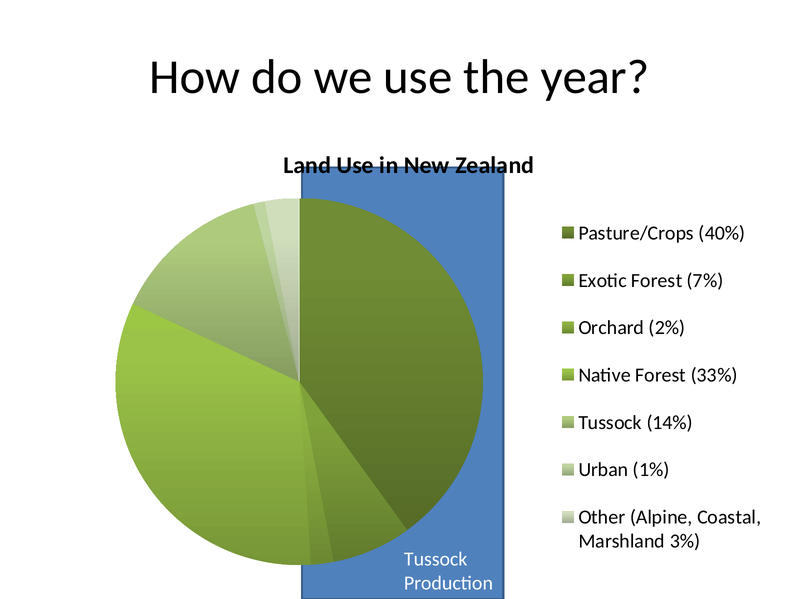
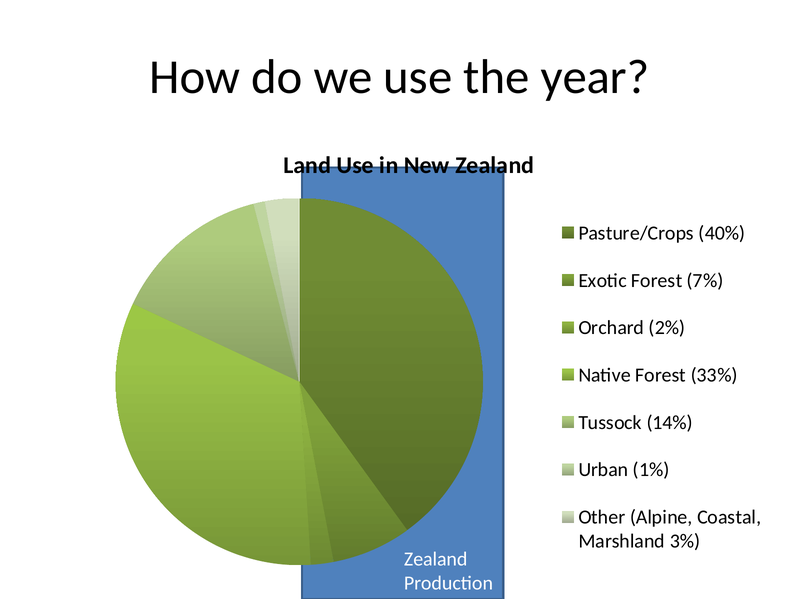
Tussock at (436, 560): Tussock -> Zealand
